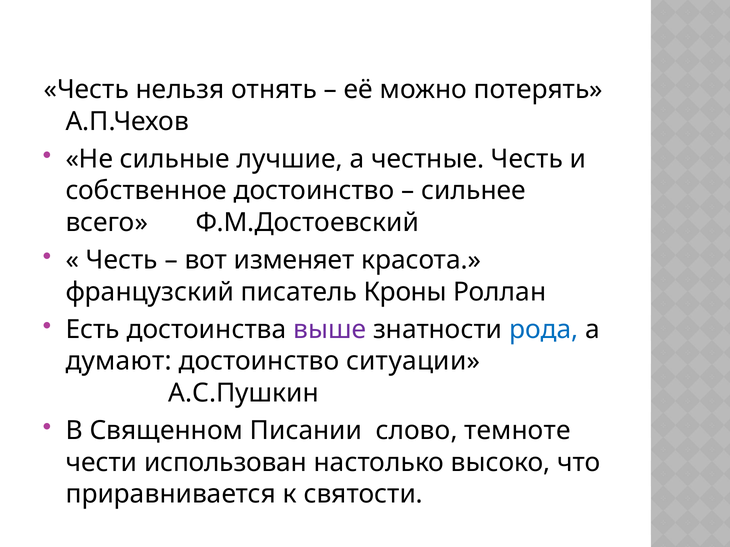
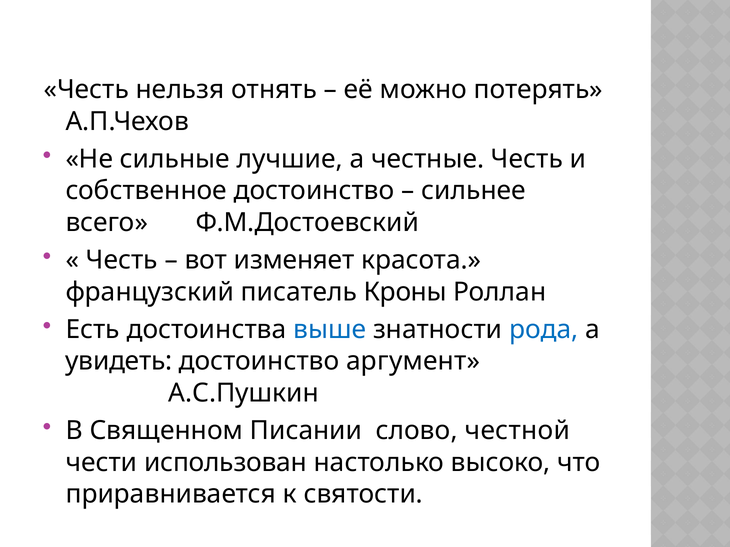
выше colour: purple -> blue
думают: думают -> увидеть
ситуации: ситуации -> аргумент
темноте: темноте -> честной
